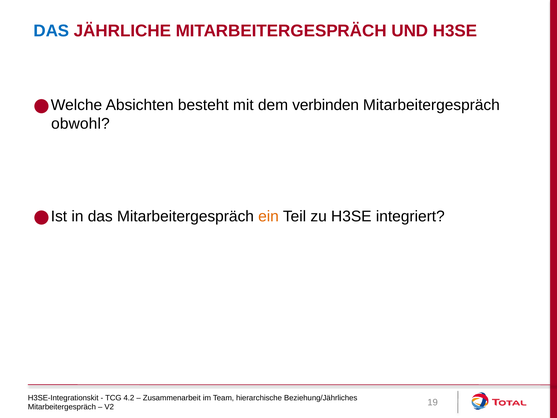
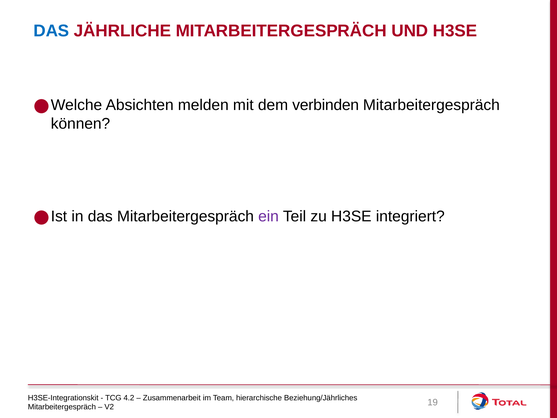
besteht: besteht -> melden
obwohl: obwohl -> können
ein colour: orange -> purple
